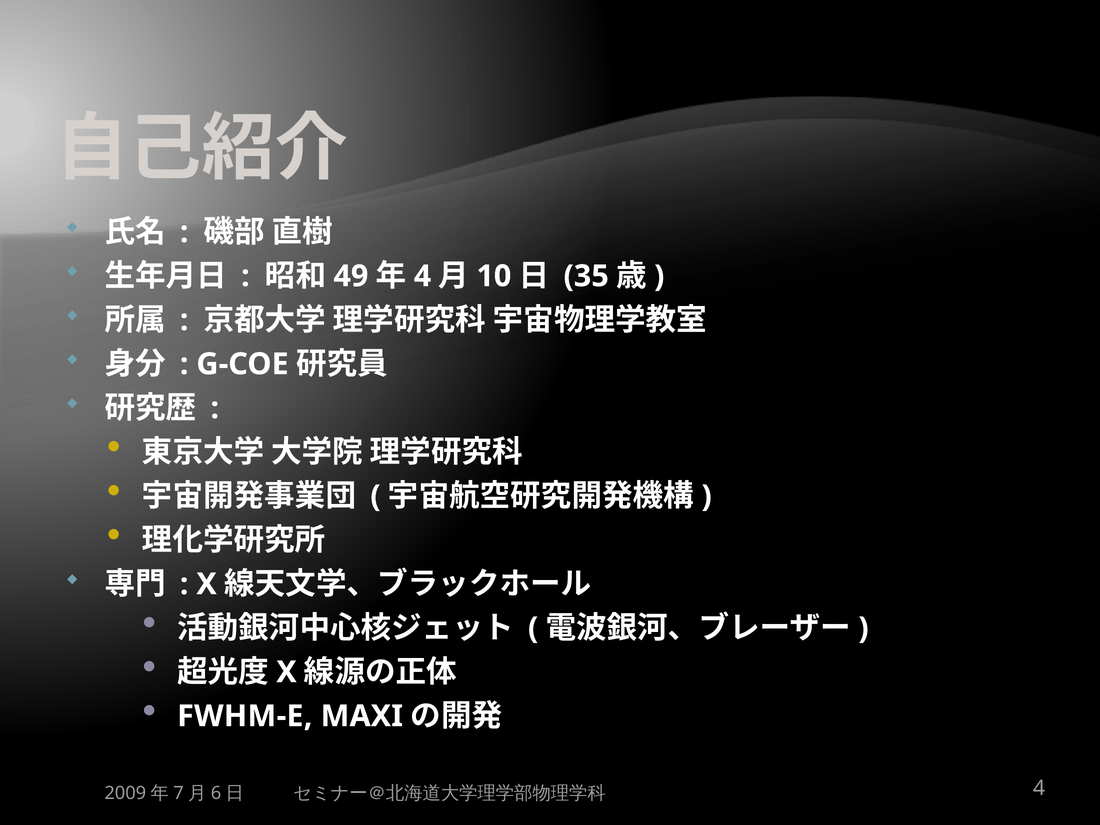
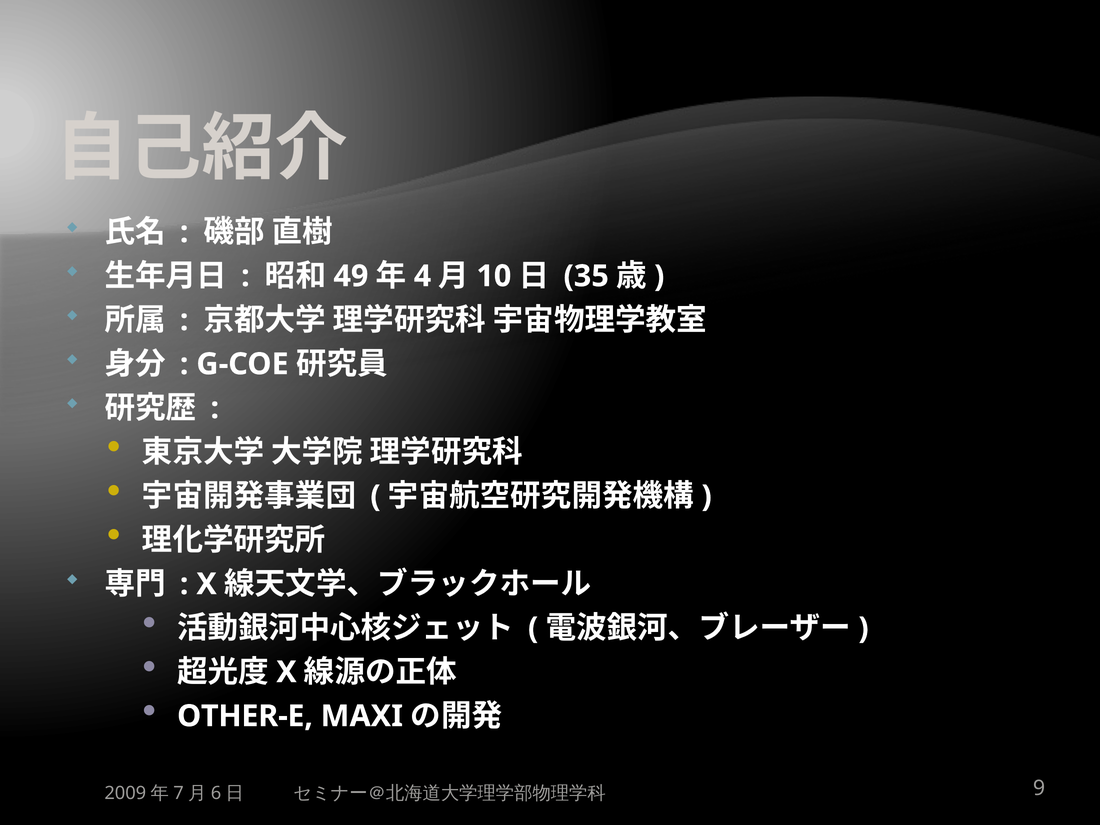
FWHM-E: FWHM-E -> OTHER-E
4 at (1039, 788): 4 -> 9
